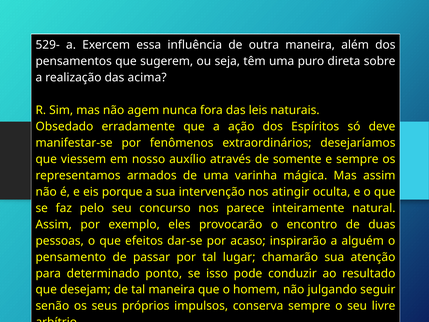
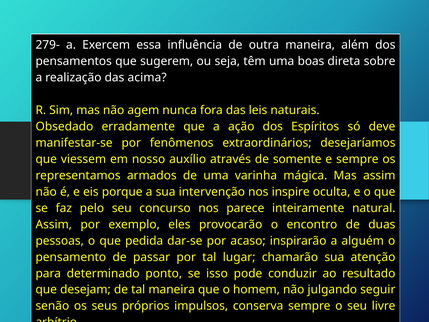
529-: 529- -> 279-
puro: puro -> boas
atingir: atingir -> inspire
efeitos: efeitos -> pedida
